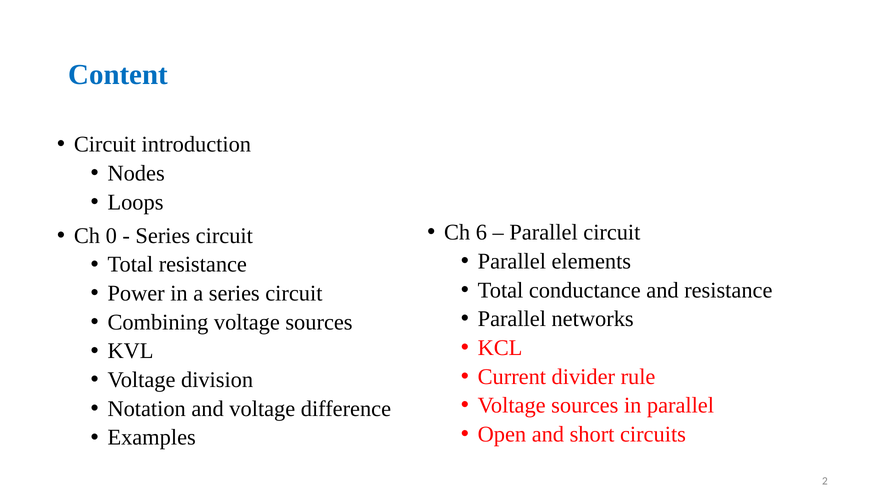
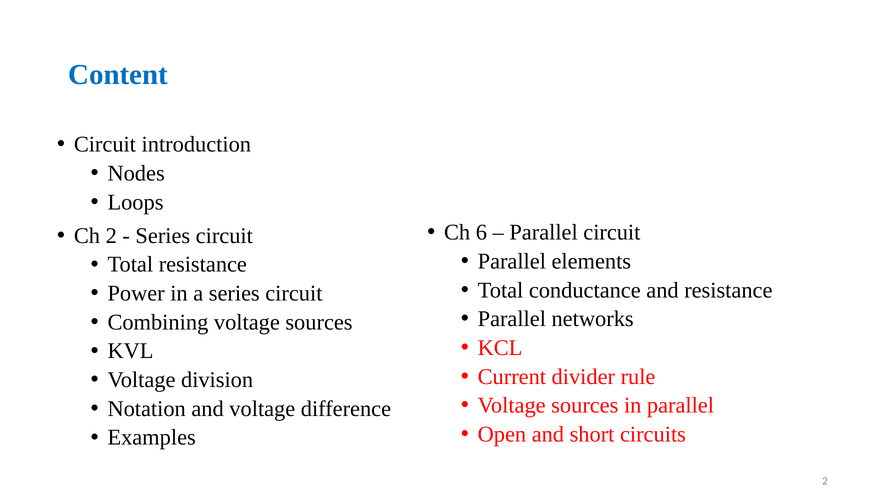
Ch 0: 0 -> 2
